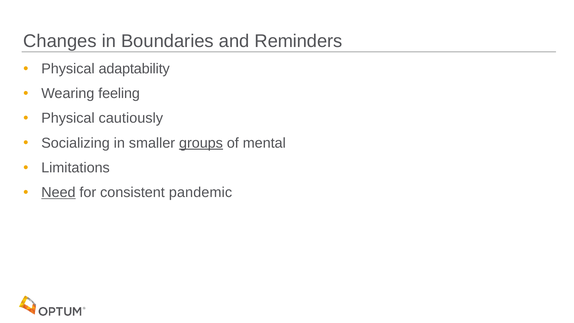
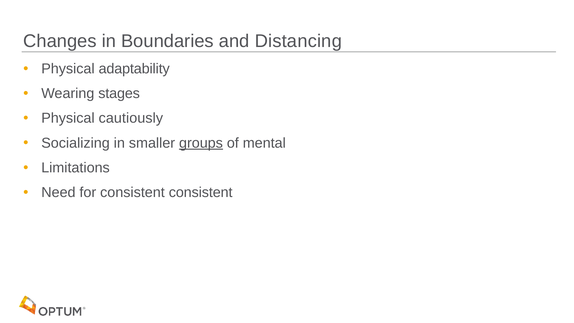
Reminders: Reminders -> Distancing
feeling: feeling -> stages
Need underline: present -> none
consistent pandemic: pandemic -> consistent
